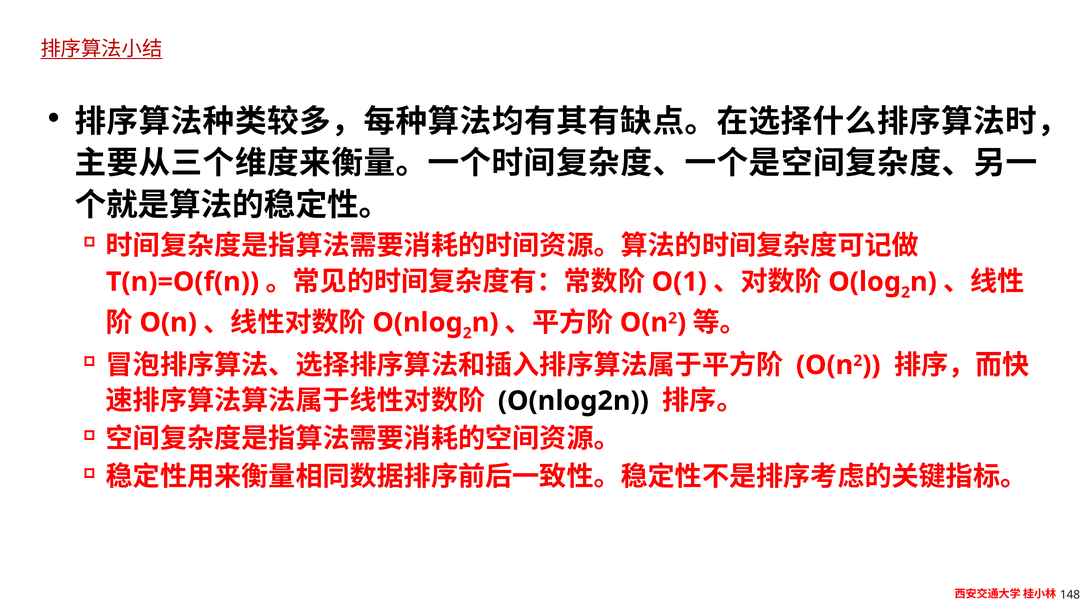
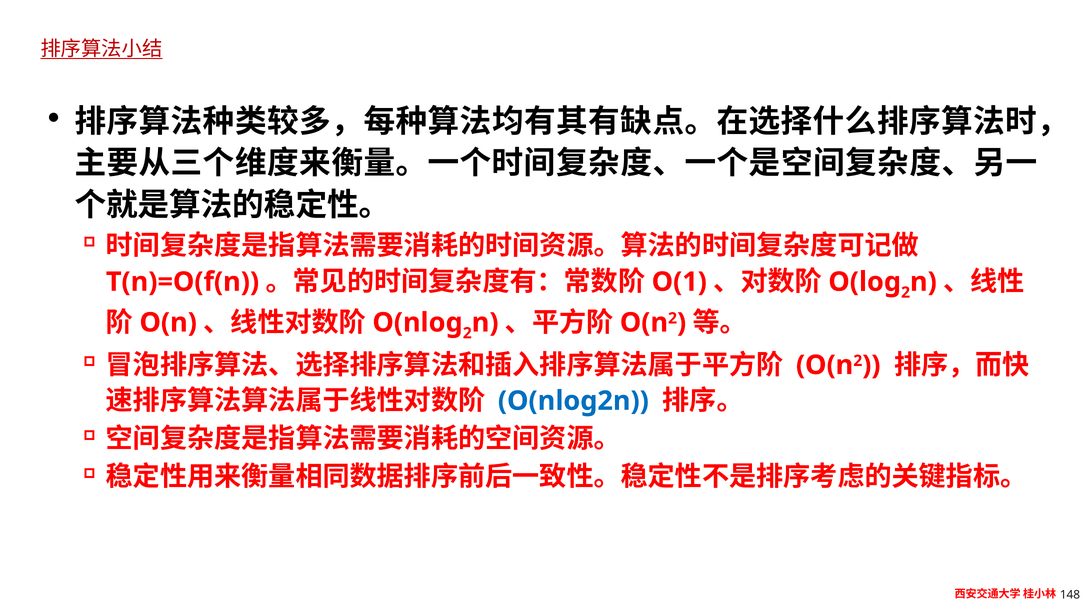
O(nlog2n colour: black -> blue
